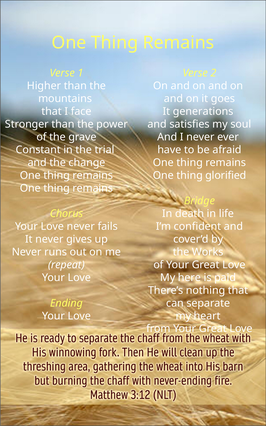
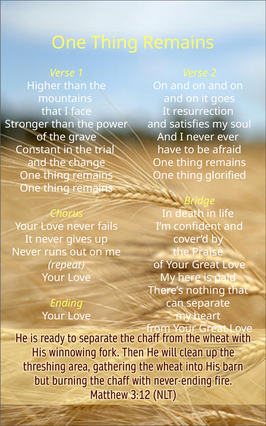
generations: generations -> resurrection
Works: Works -> Praise
